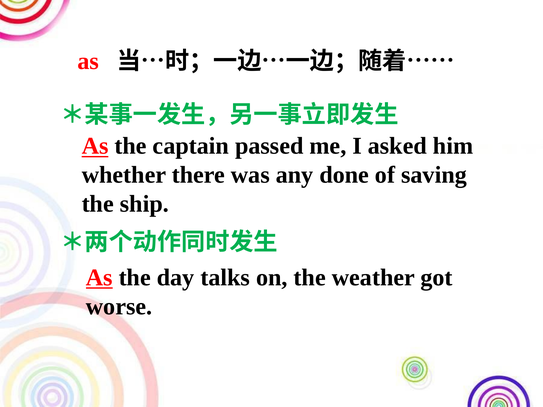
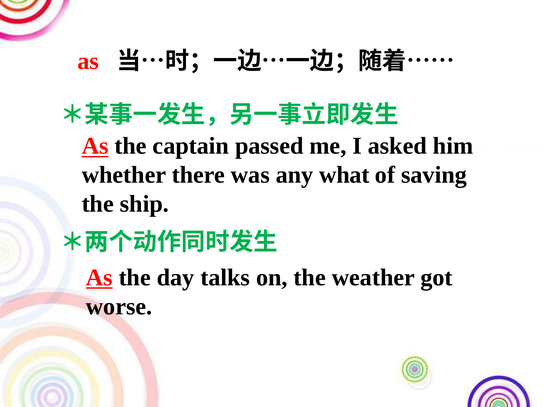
done: done -> what
